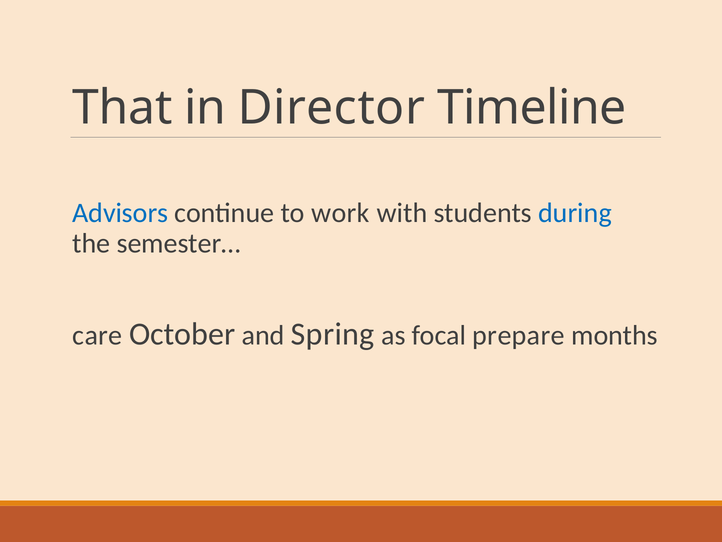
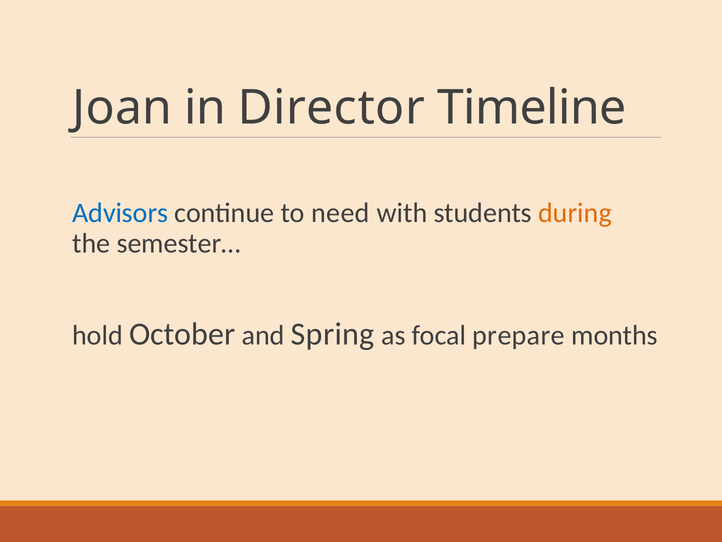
That: That -> Joan
work: work -> need
during colour: blue -> orange
care: care -> hold
